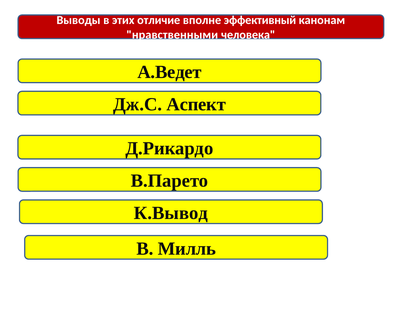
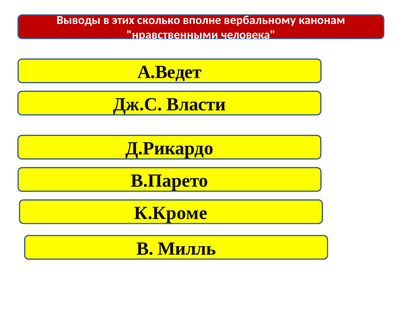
отличие: отличие -> сколько
эффективный: эффективный -> вербальному
Аспект: Аспект -> Власти
К.Вывод: К.Вывод -> К.Кроме
